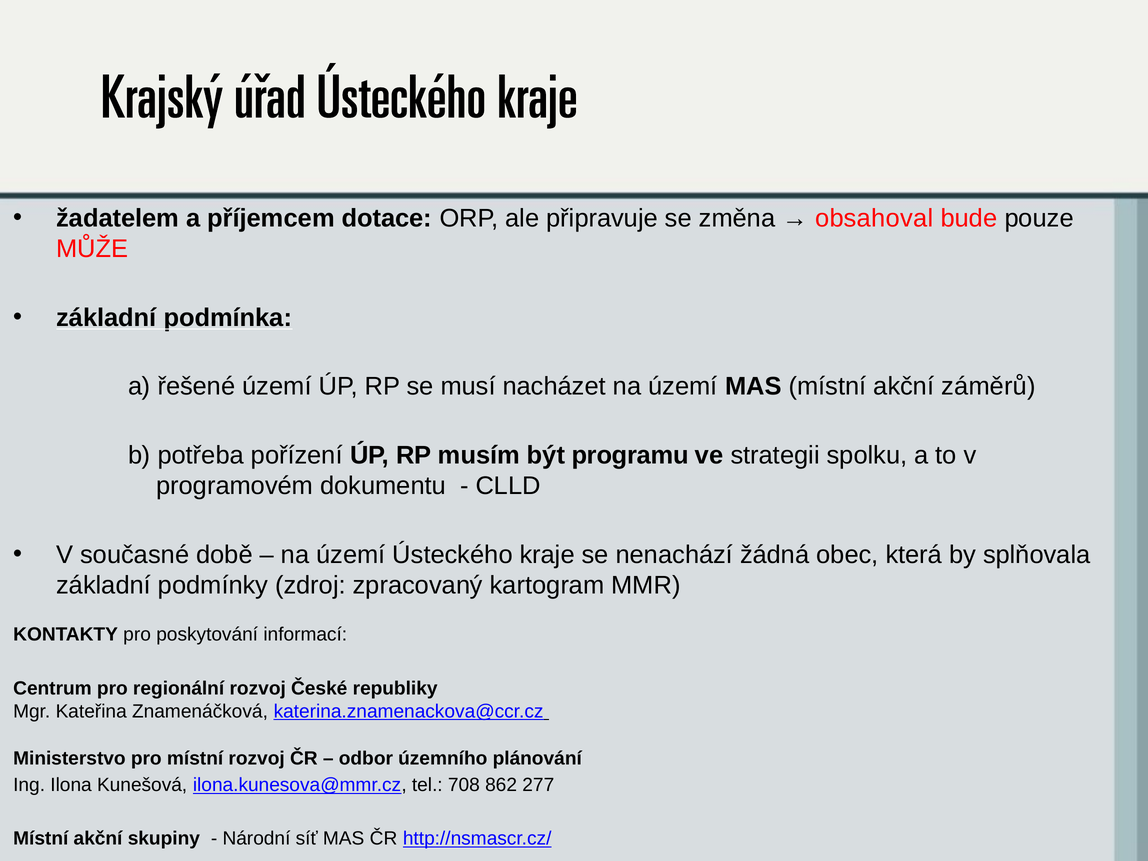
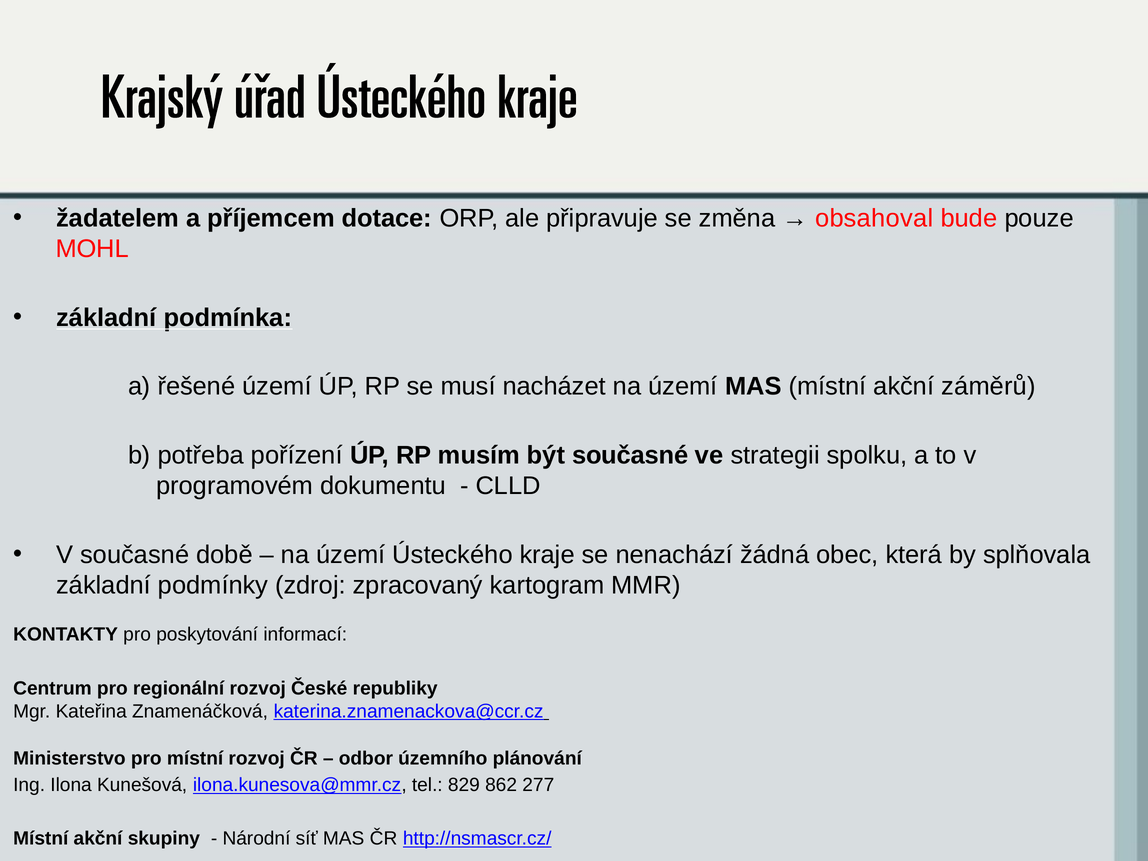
MŮŽE: MŮŽE -> MOHL
být programu: programu -> současné
708: 708 -> 829
